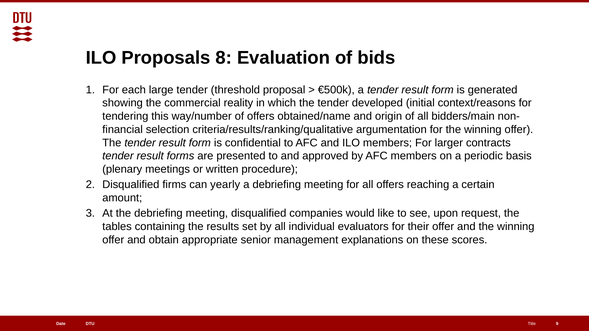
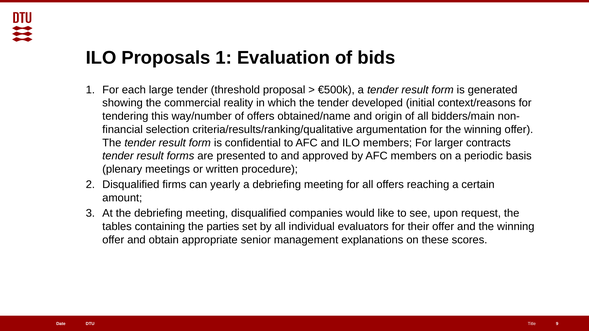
Proposals 8: 8 -> 1
results: results -> parties
